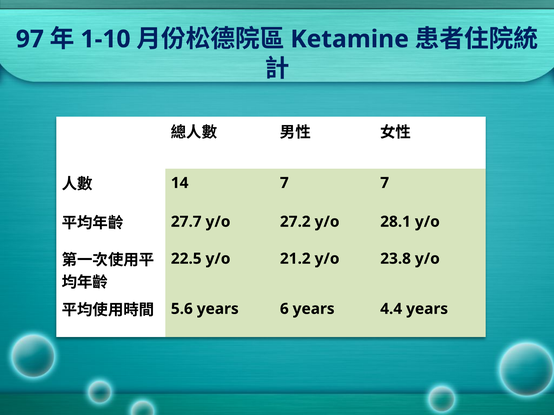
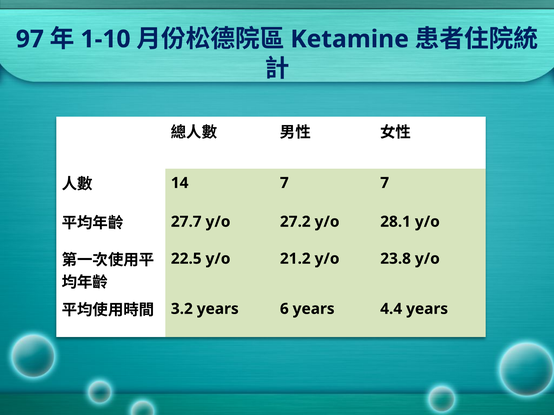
5.6: 5.6 -> 3.2
